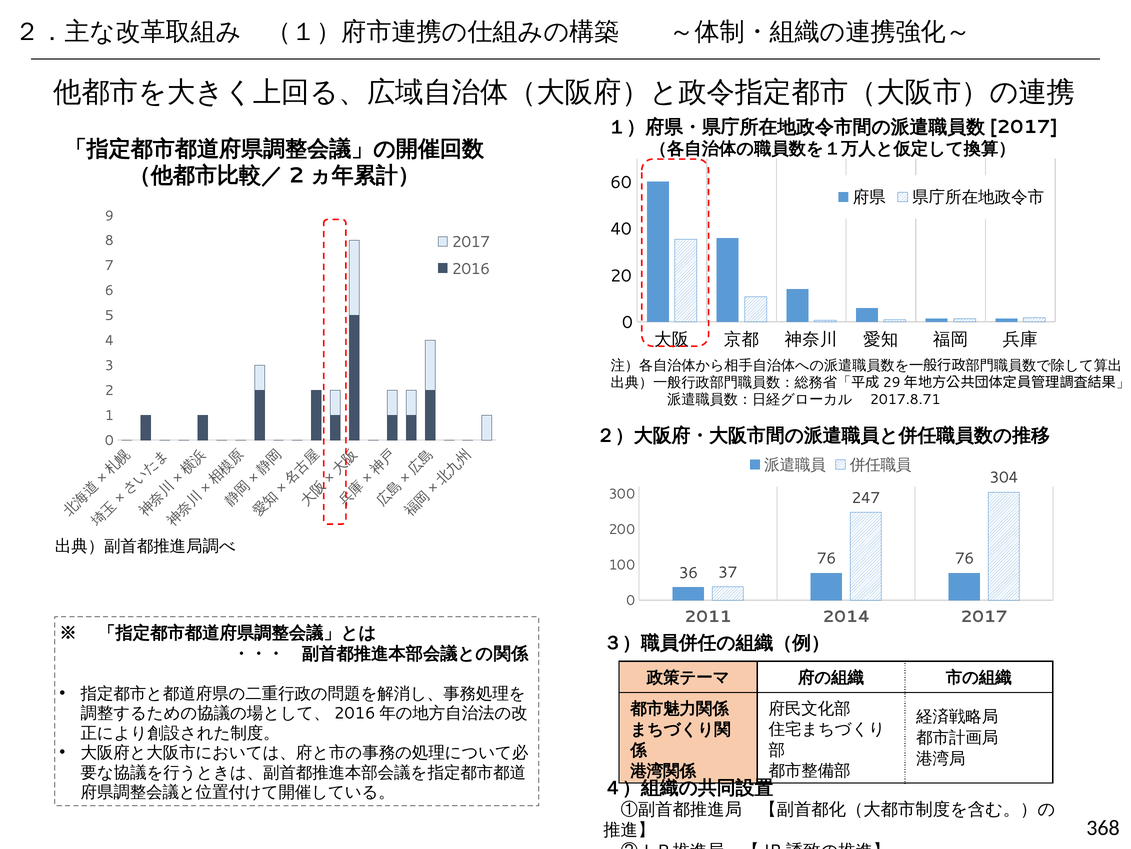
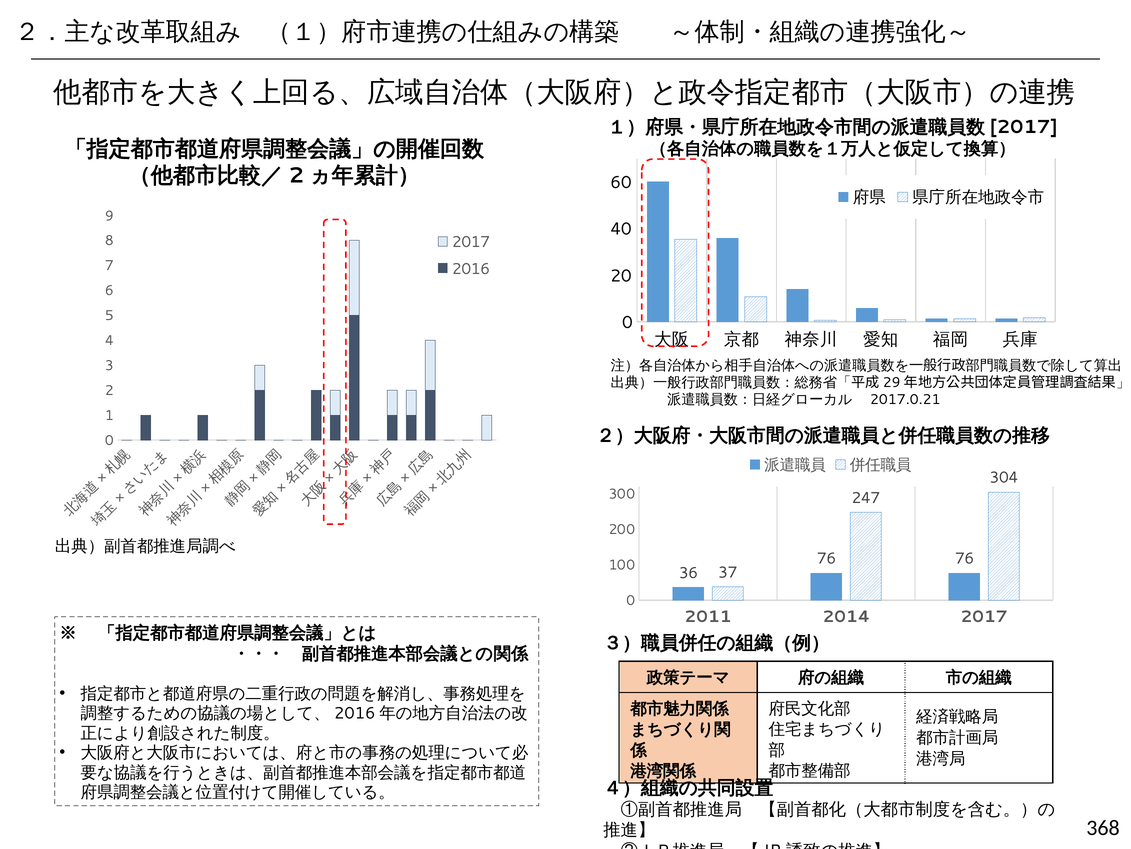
2017.8.71: 2017.8.71 -> 2017.0.21
